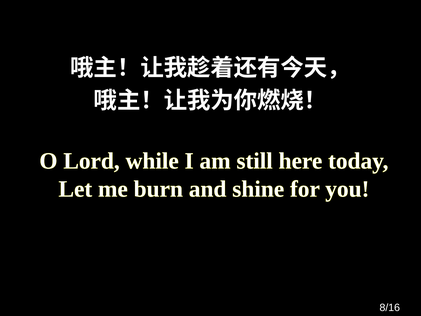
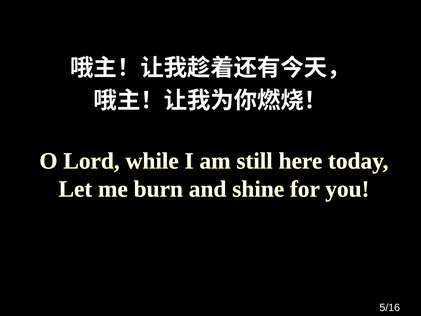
8/16: 8/16 -> 5/16
